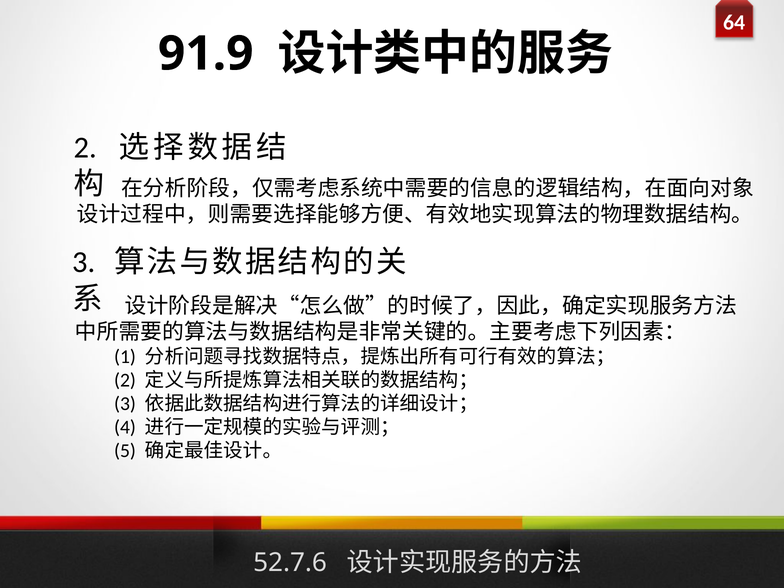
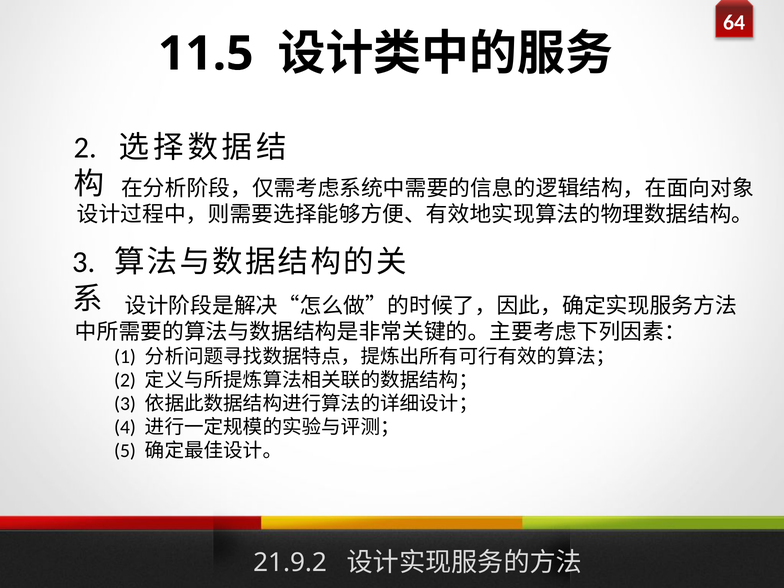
91.9: 91.9 -> 11.5
52.7.6: 52.7.6 -> 21.9.2
